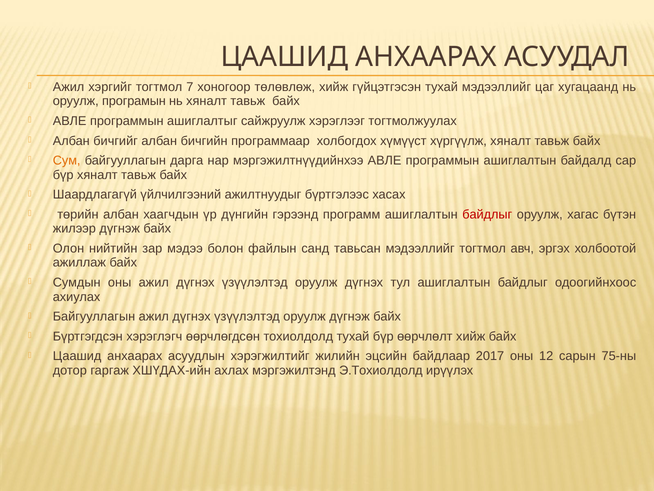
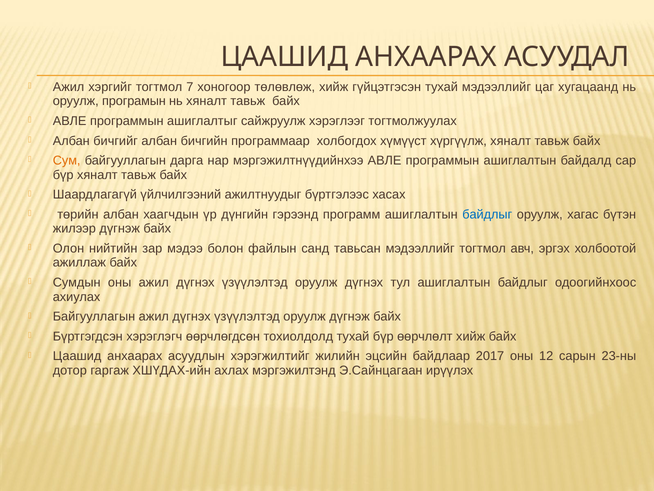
байдлыг at (487, 214) colour: red -> blue
75-ны: 75-ны -> 23-ны
Э.Тохиолдолд: Э.Тохиолдолд -> Э.Сайнцагаан
